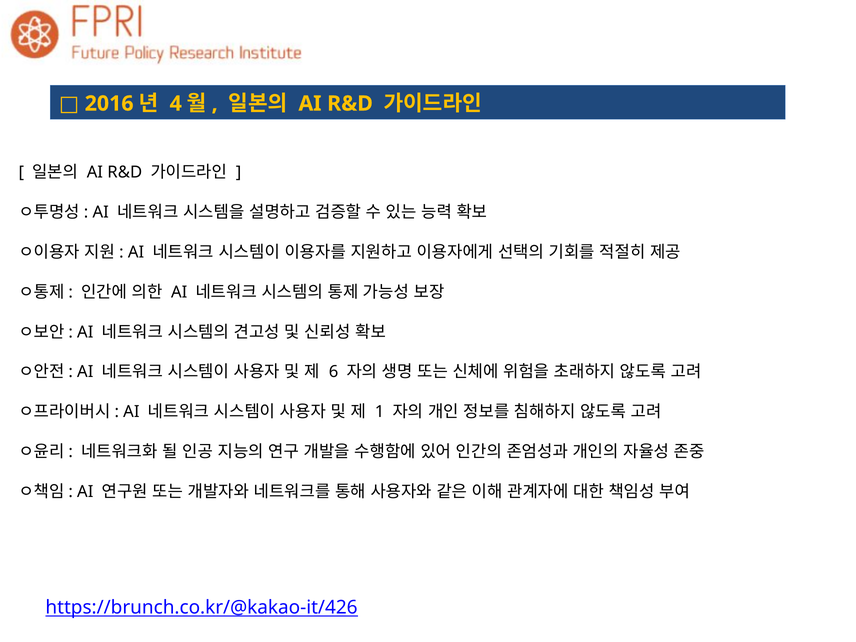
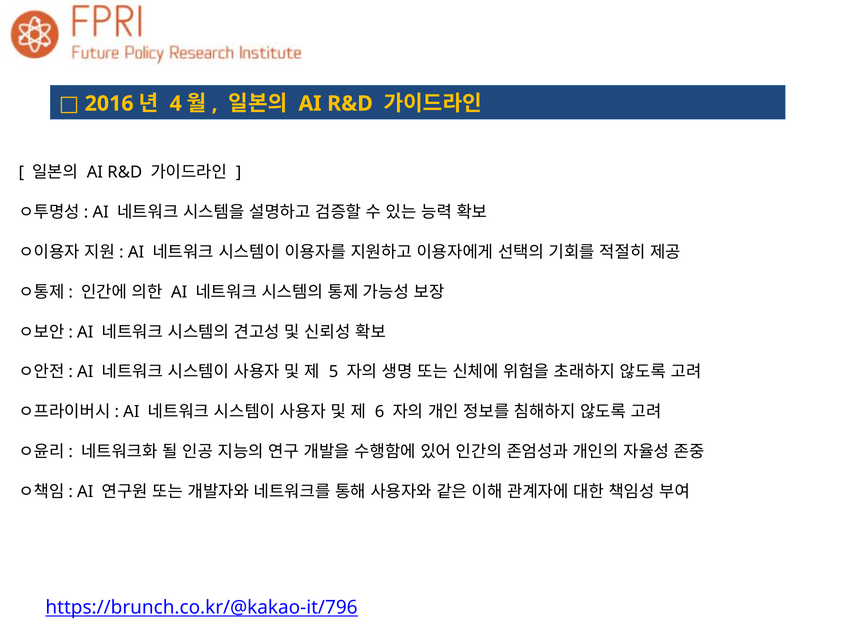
6: 6 -> 5
1: 1 -> 6
https://brunch.co.kr/@kakao-it/426: https://brunch.co.kr/@kakao-it/426 -> https://brunch.co.kr/@kakao-it/796
